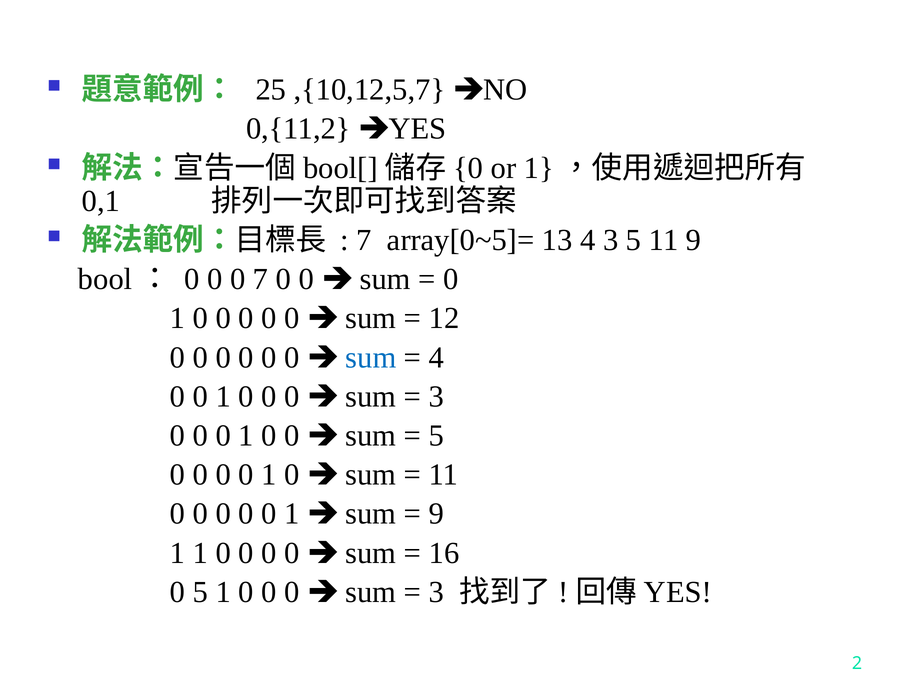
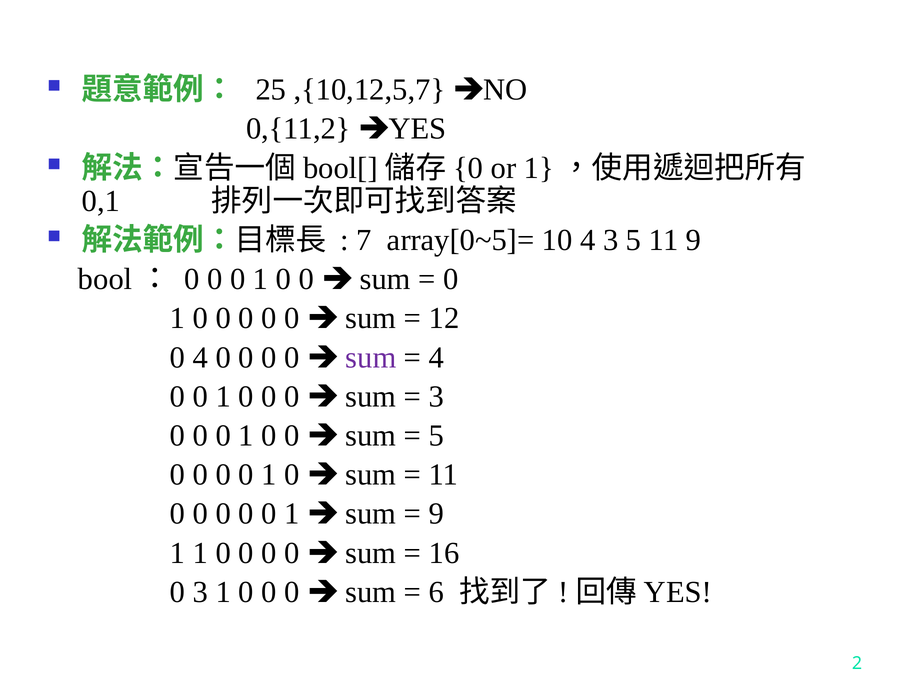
13: 13 -> 10
7 at (261, 279): 7 -> 1
0 at (200, 357): 0 -> 4
sum at (371, 357) colour: blue -> purple
0 5: 5 -> 3
3 at (436, 592): 3 -> 6
